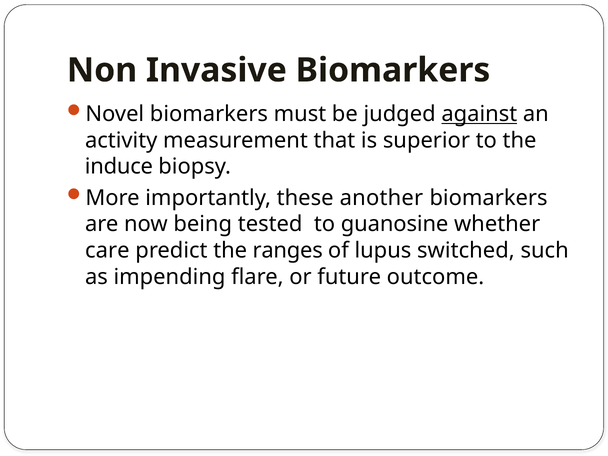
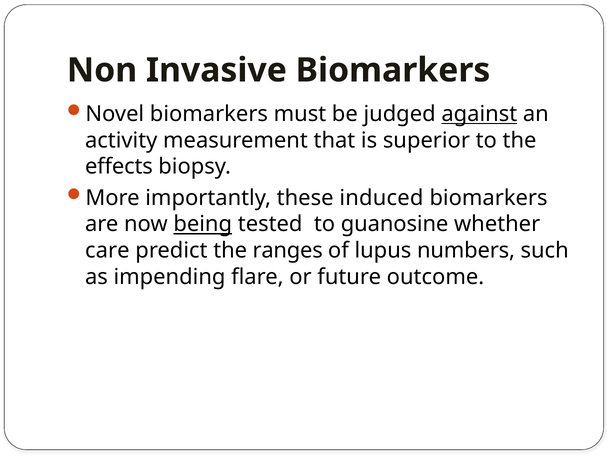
induce: induce -> effects
another: another -> induced
being underline: none -> present
switched: switched -> numbers
